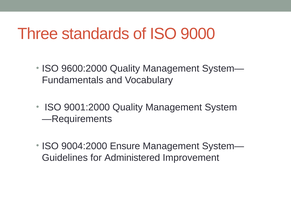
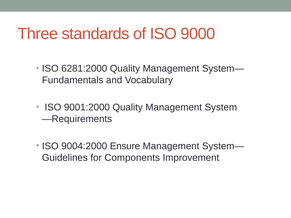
9600:2000: 9600:2000 -> 6281:2000
Administered: Administered -> Components
